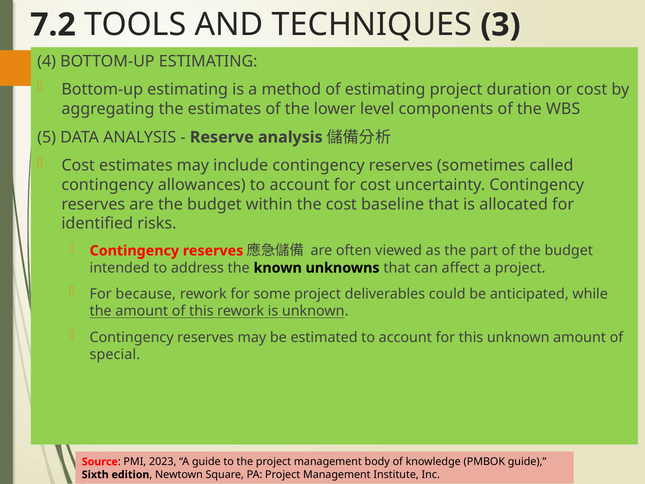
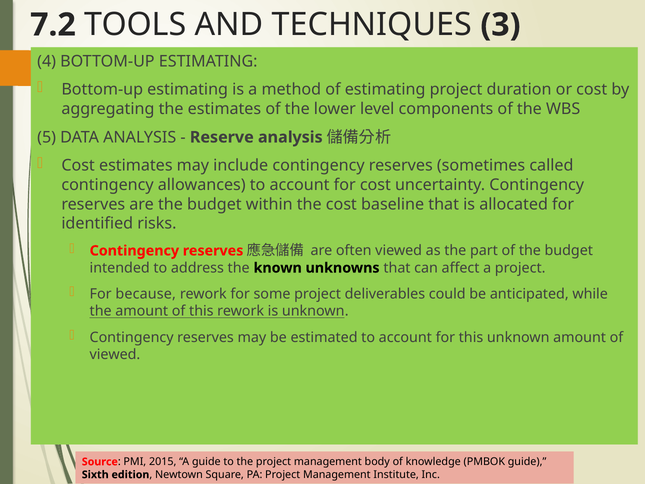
special at (115, 354): special -> viewed
2023: 2023 -> 2015
